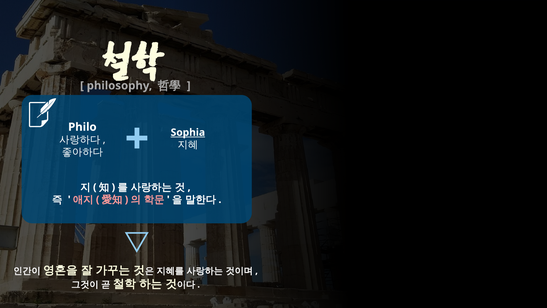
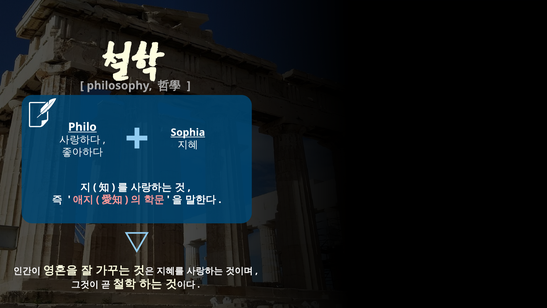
Philo underline: none -> present
